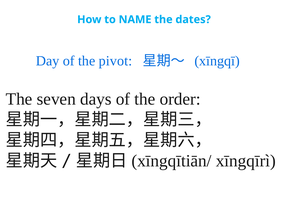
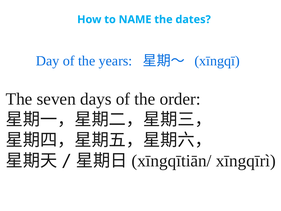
pivot: pivot -> years
